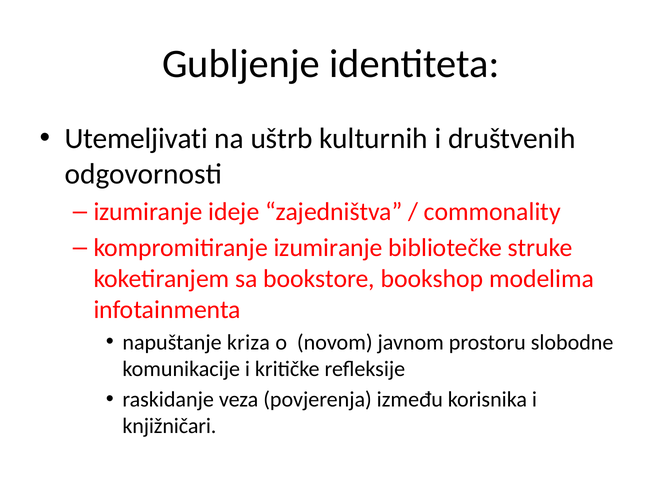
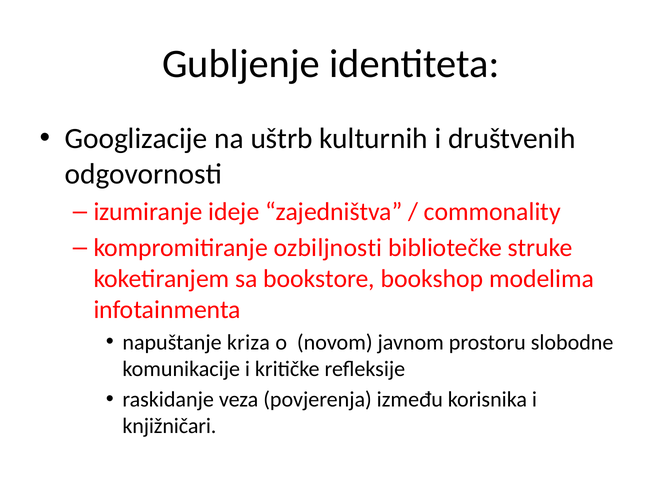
Utemeljivati: Utemeljivati -> Googlizacije
kompromitiranje izumiranje: izumiranje -> ozbiljnosti
